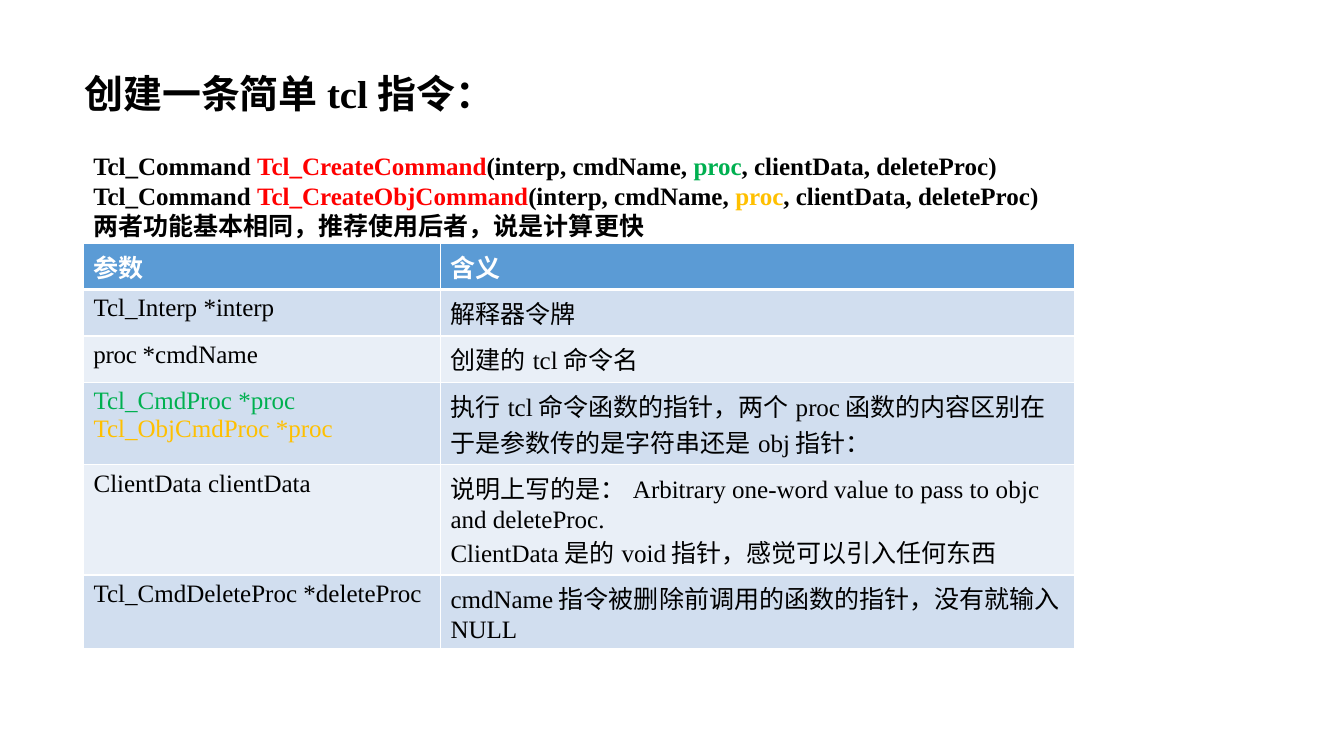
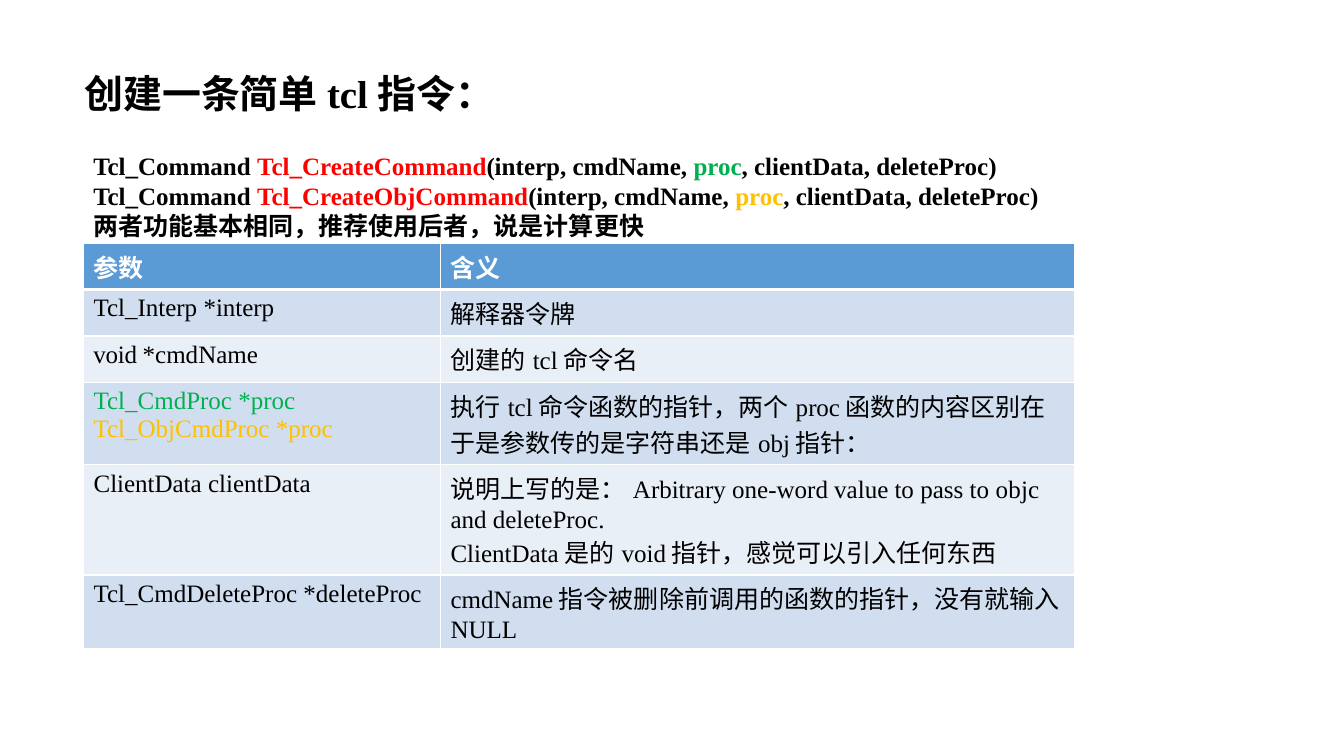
proc at (115, 355): proc -> void
